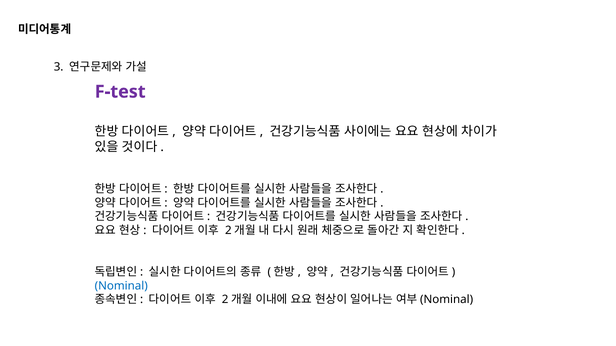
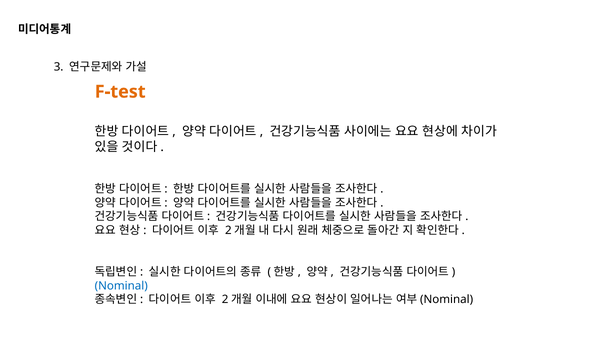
F-test colour: purple -> orange
